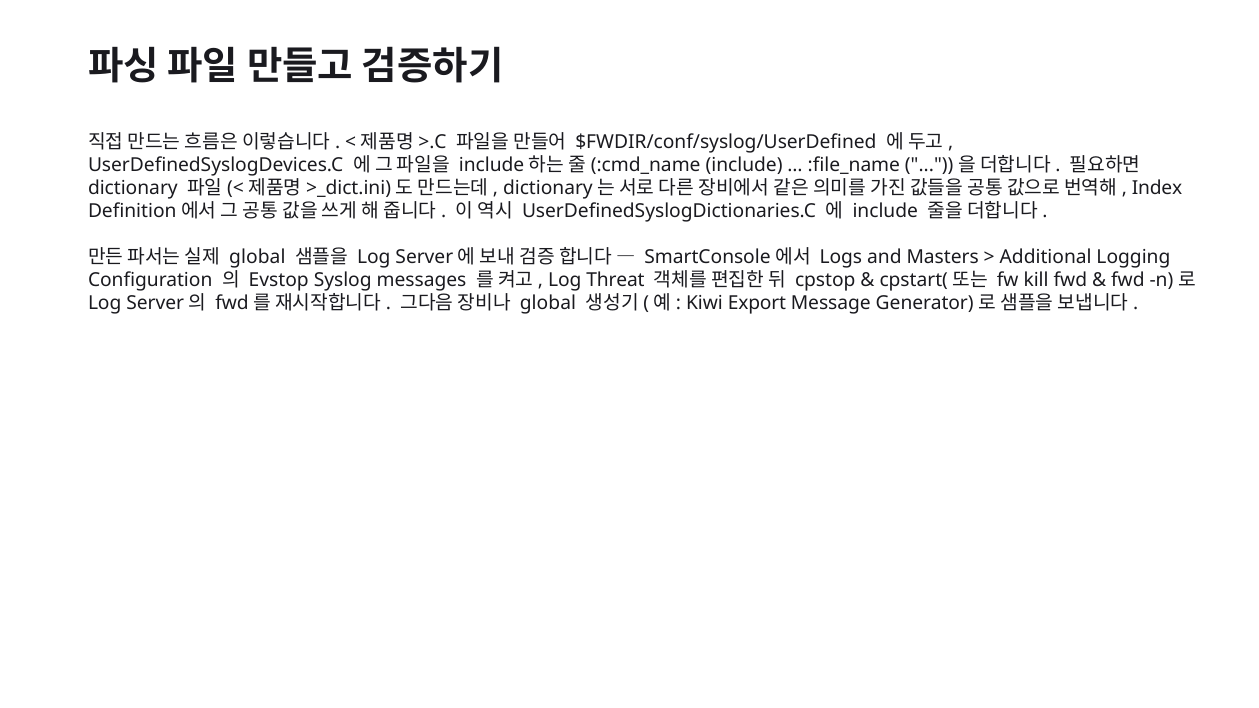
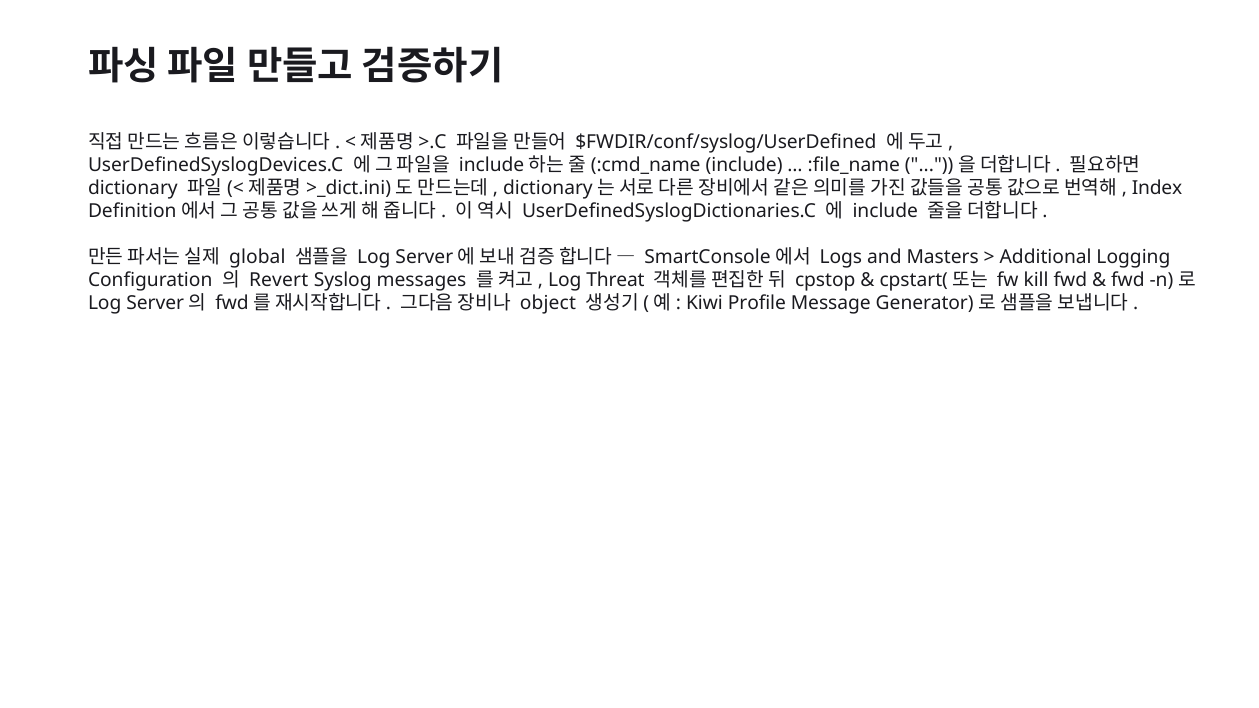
Evstop: Evstop -> Revert
global at (548, 303): global -> object
Export: Export -> Profile
